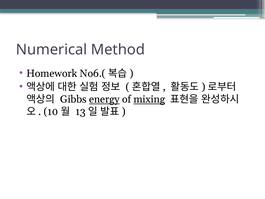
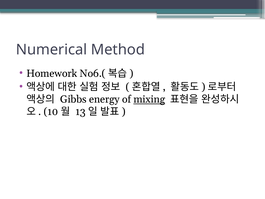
energy underline: present -> none
